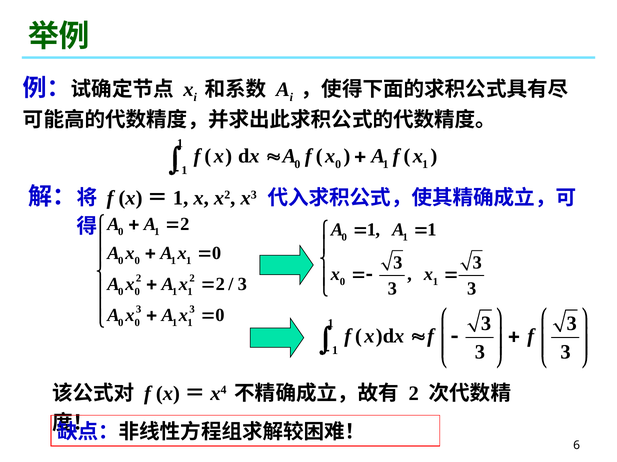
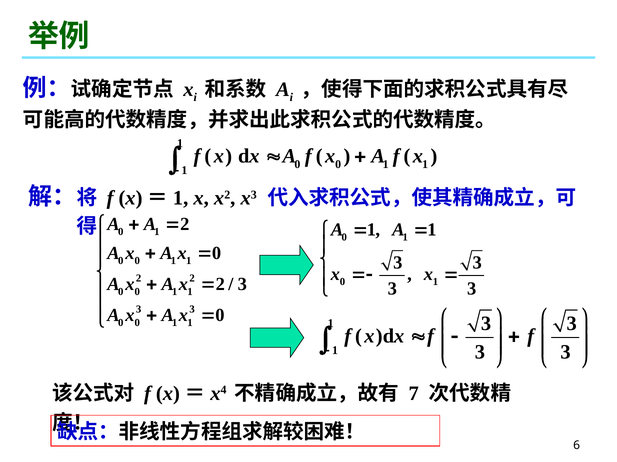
2 at (414, 394): 2 -> 7
